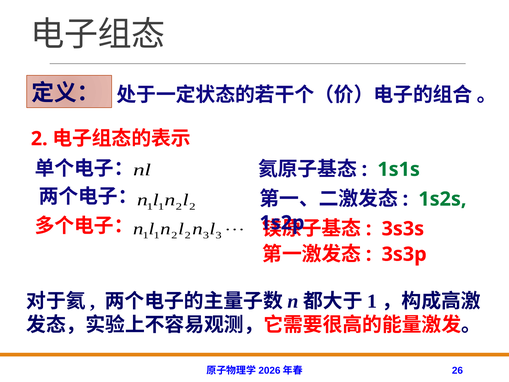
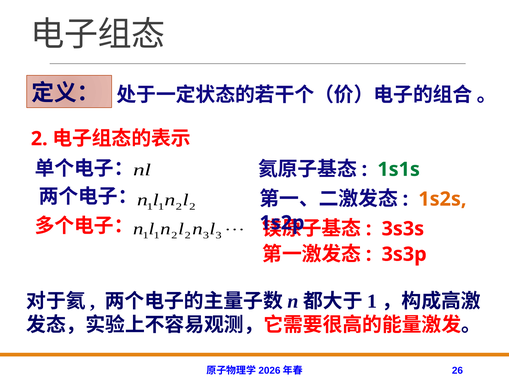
1s2s colour: green -> orange
